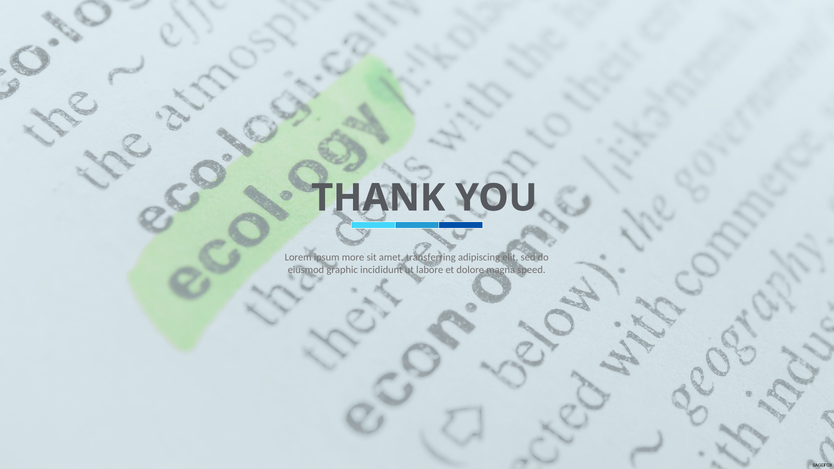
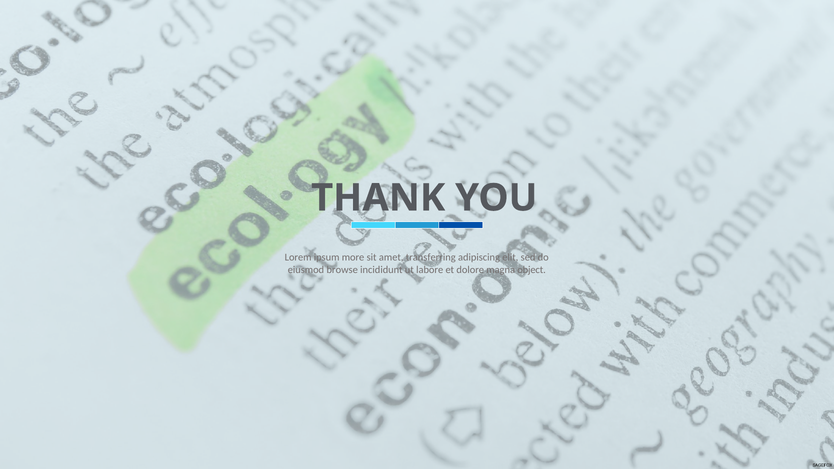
graphic: graphic -> browse
speed: speed -> object
